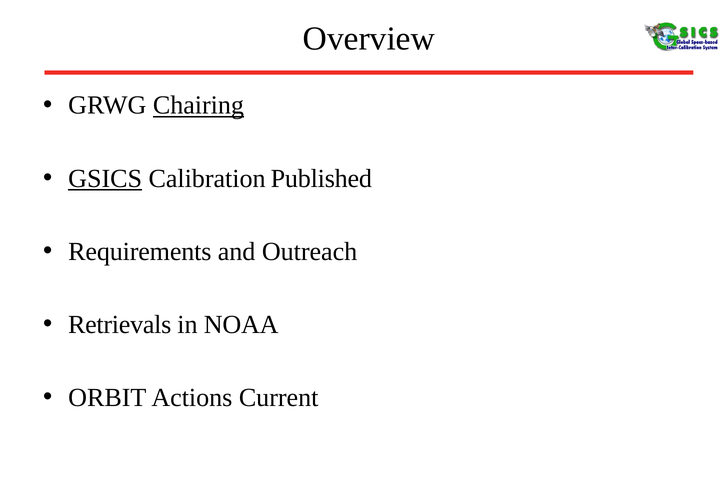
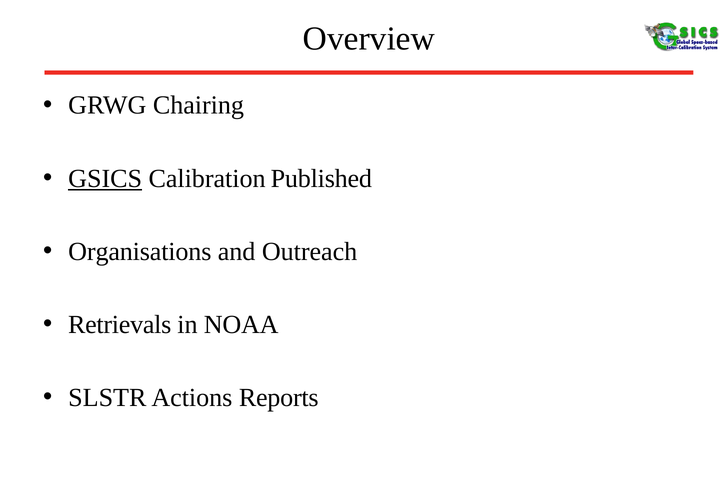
Chairing underline: present -> none
Requirements: Requirements -> Organisations
ORBIT: ORBIT -> SLSTR
Current: Current -> Reports
